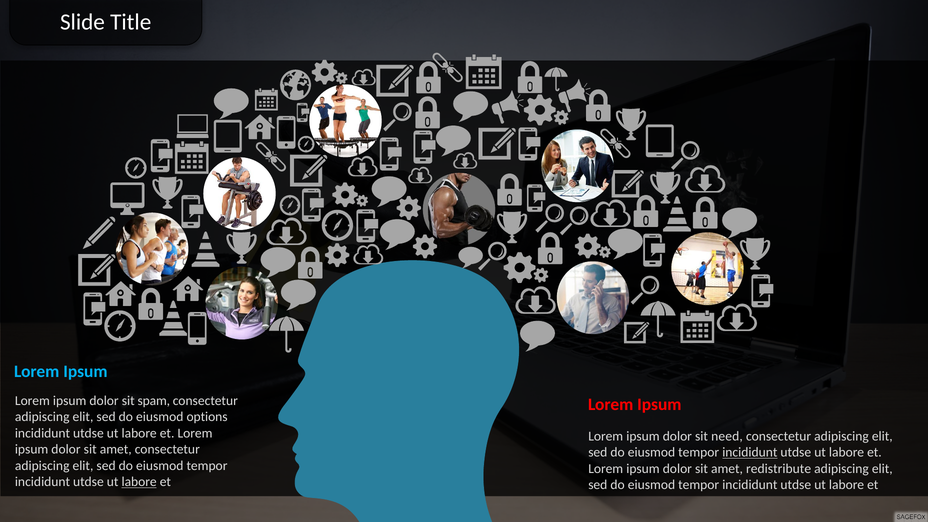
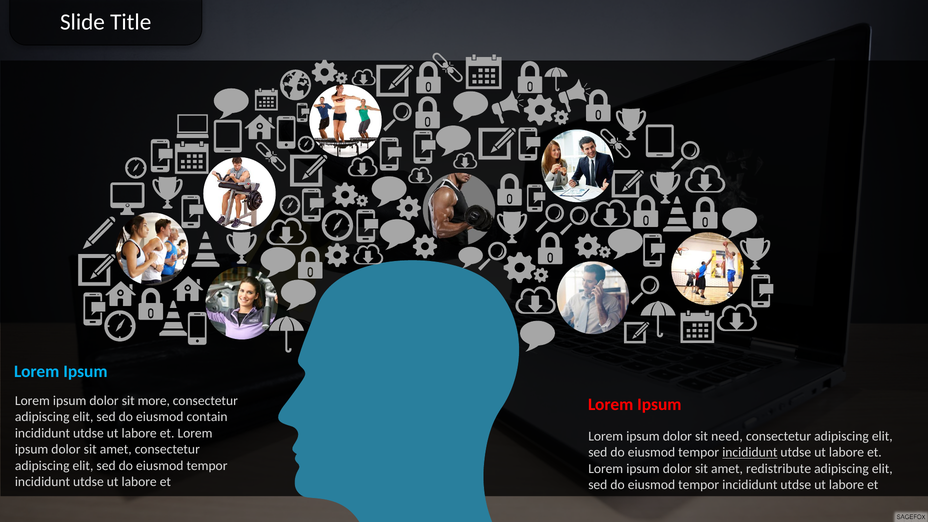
spam: spam -> more
options: options -> contain
labore at (139, 482) underline: present -> none
